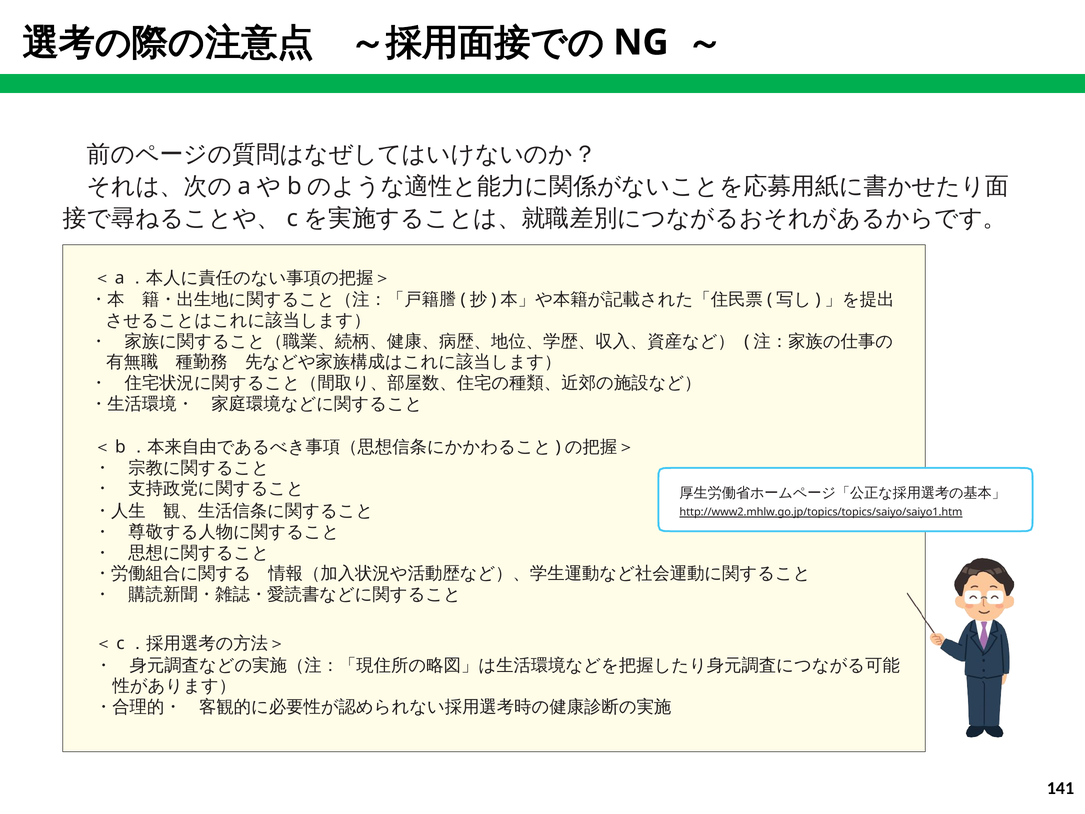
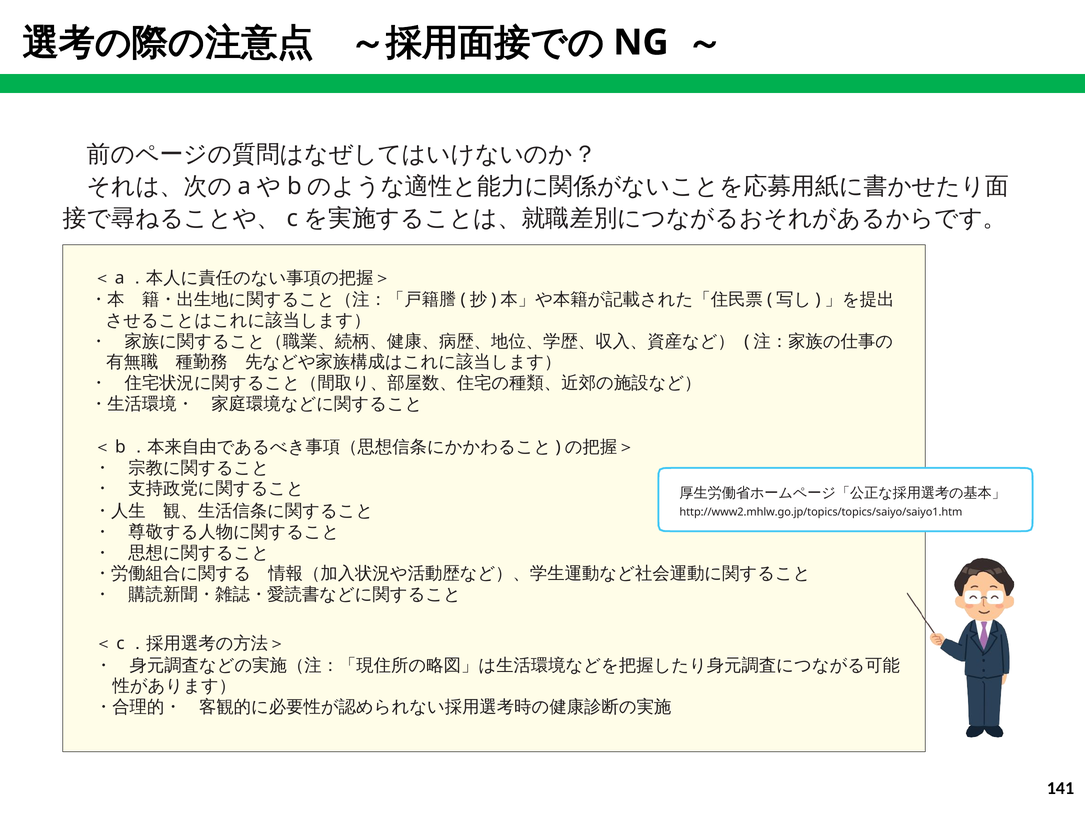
http://www2.mhlw.go.jp/topics/topics/saiyo/saiyo1.htm underline: present -> none
